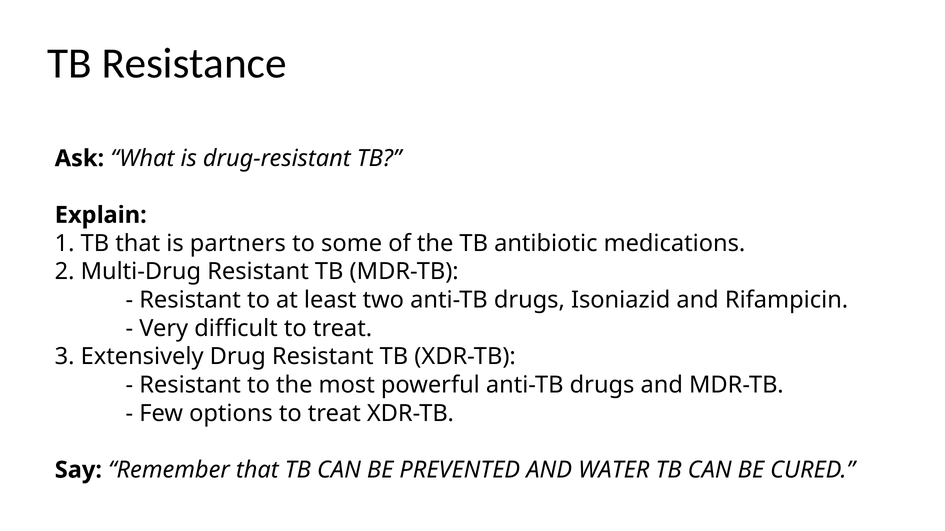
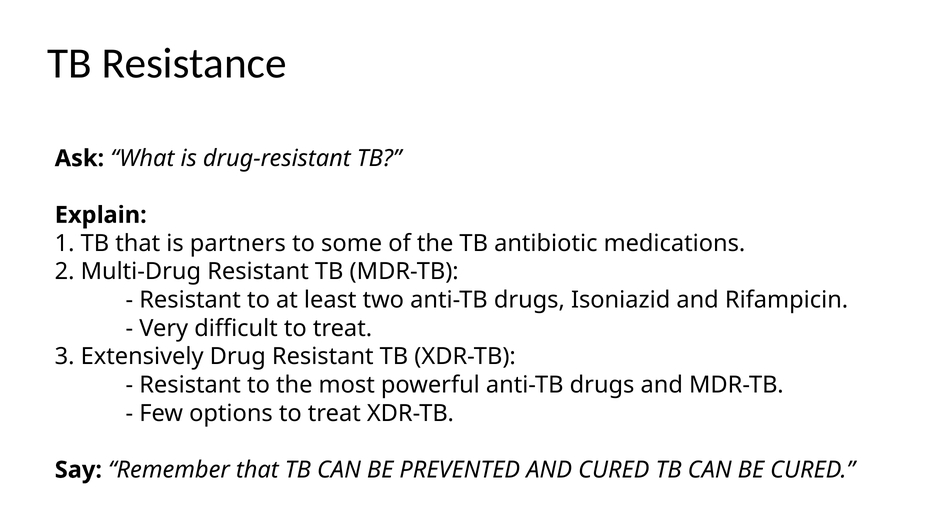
AND WATER: WATER -> CURED
